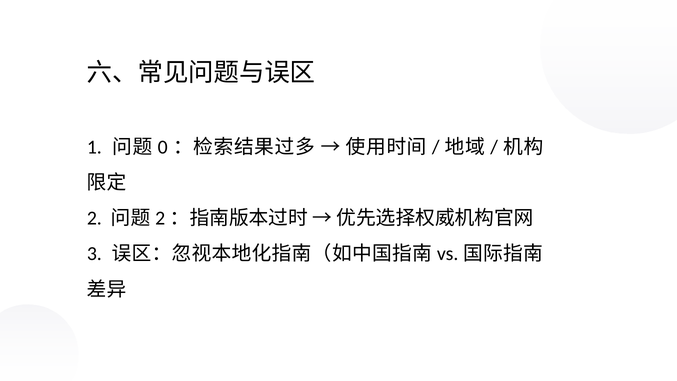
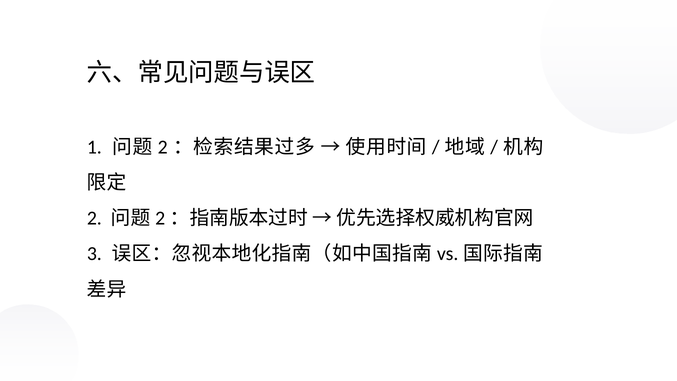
0 at (163, 147): 0 -> 2
